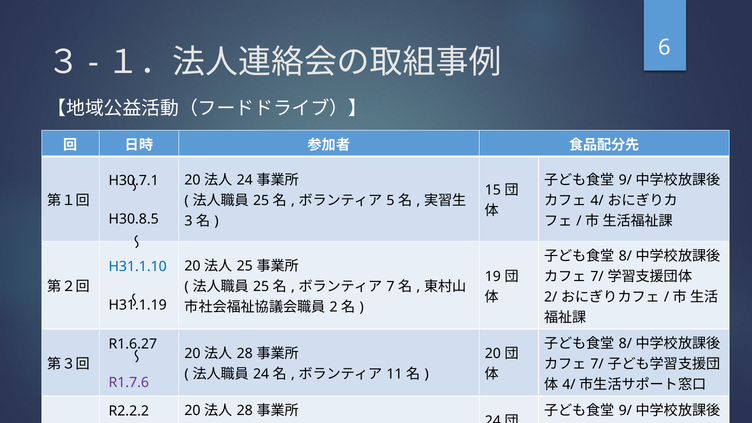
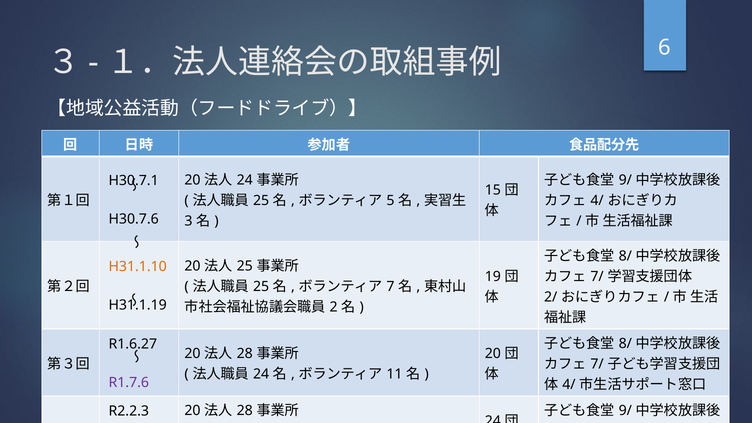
H30.8.5: H30.8.5 -> H30.7.6
H31.1.10 colour: blue -> orange
R2.2.2: R2.2.2 -> R2.2.3
